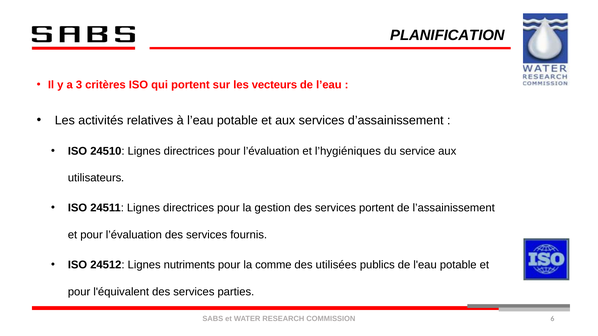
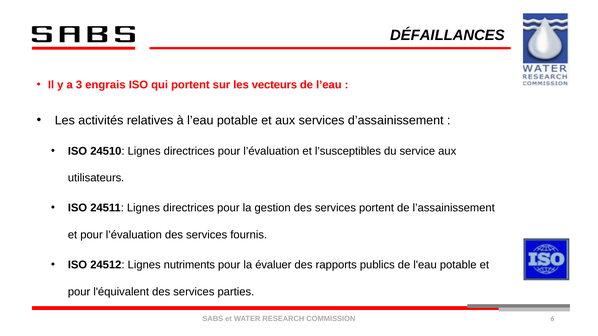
PLANIFICATION: PLANIFICATION -> DÉFAILLANCES
critères: critères -> engrais
l’hygiéniques: l’hygiéniques -> l’susceptibles
comme: comme -> évaluer
utilisées: utilisées -> rapports
